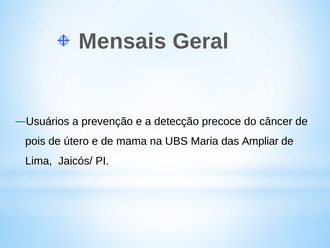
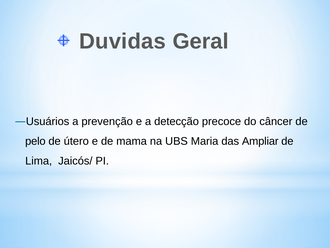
Mensais: Mensais -> Duvidas
pois: pois -> pelo
